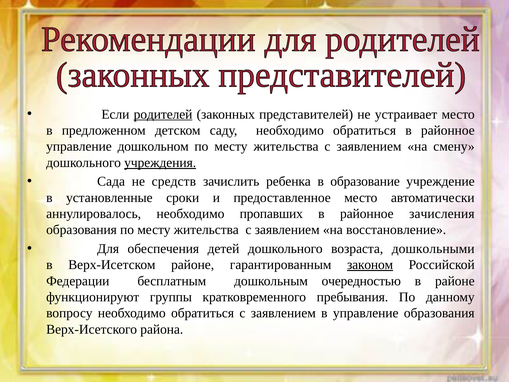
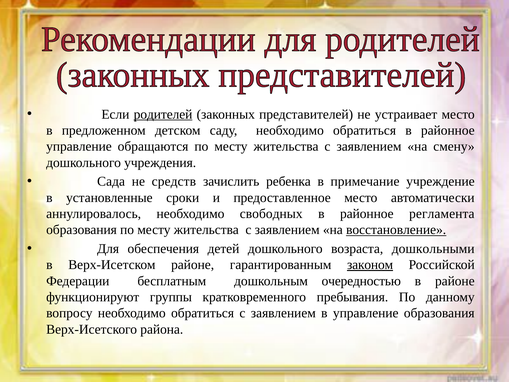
дошкольном: дошкольном -> обращаются
учреждения underline: present -> none
образование: образование -> примечание
пропавших: пропавших -> свободных
зачисления: зачисления -> регламента
восстановление underline: none -> present
